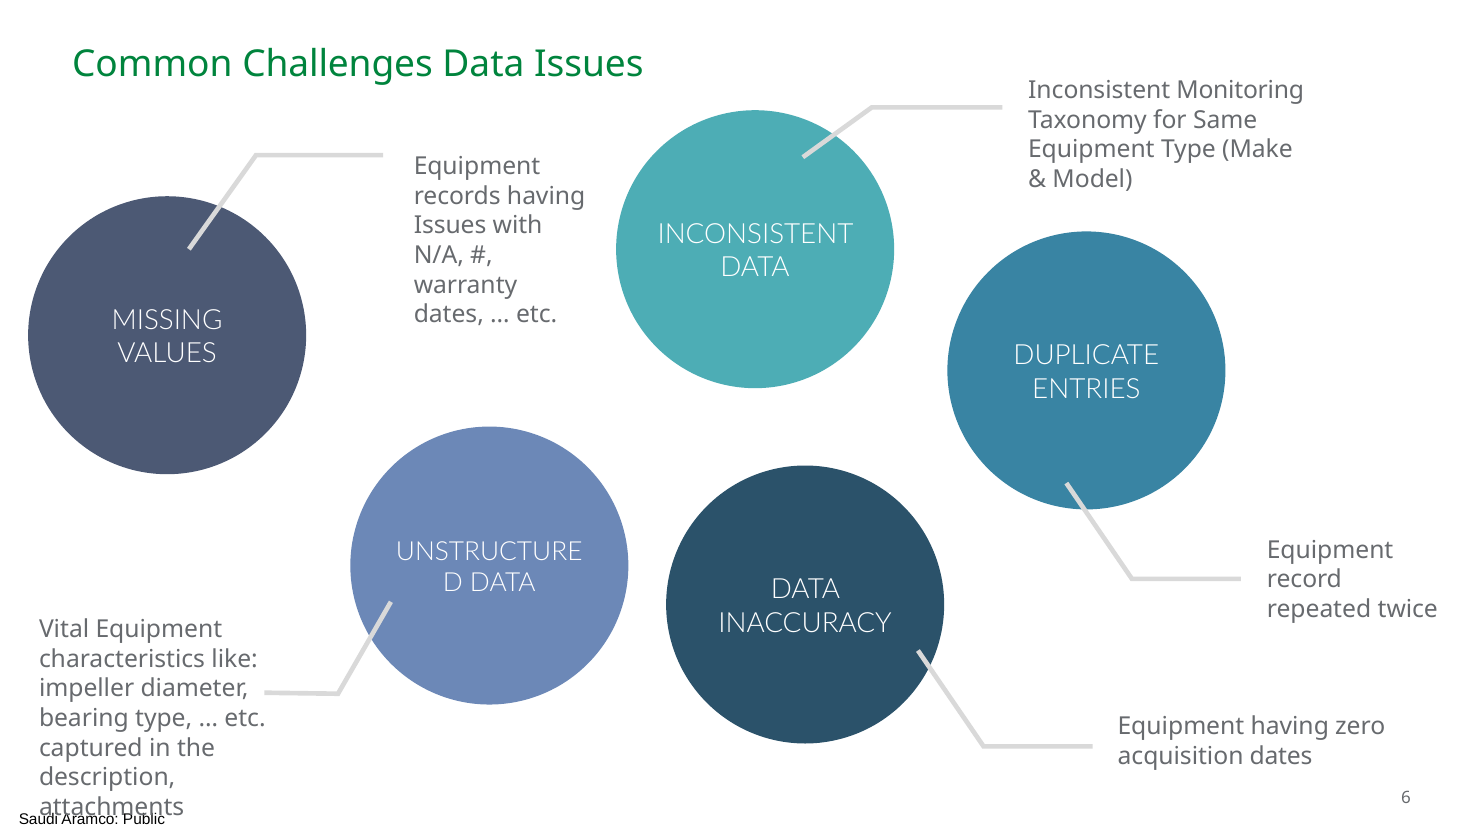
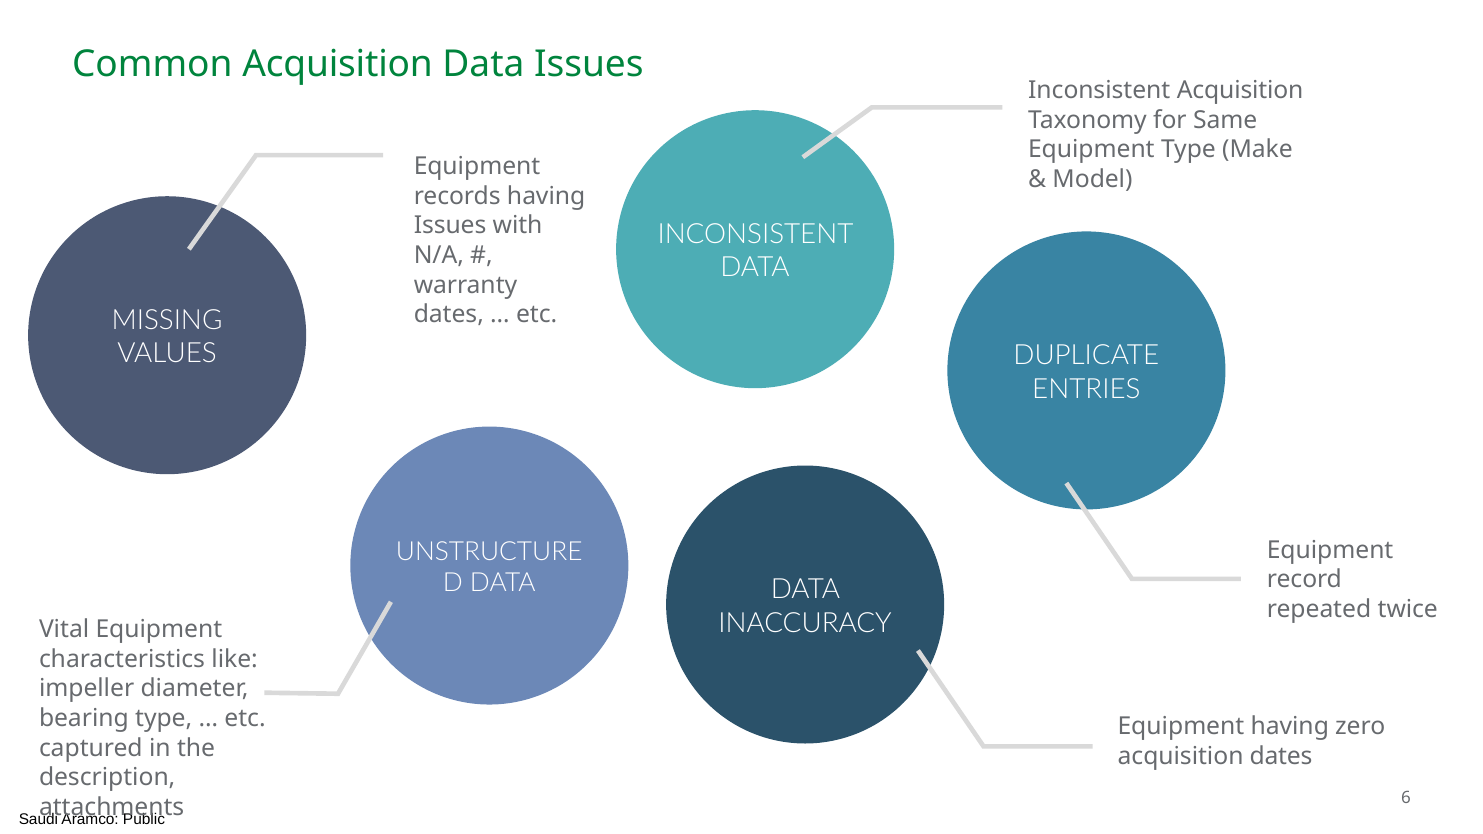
Common Challenges: Challenges -> Acquisition
Inconsistent Monitoring: Monitoring -> Acquisition
